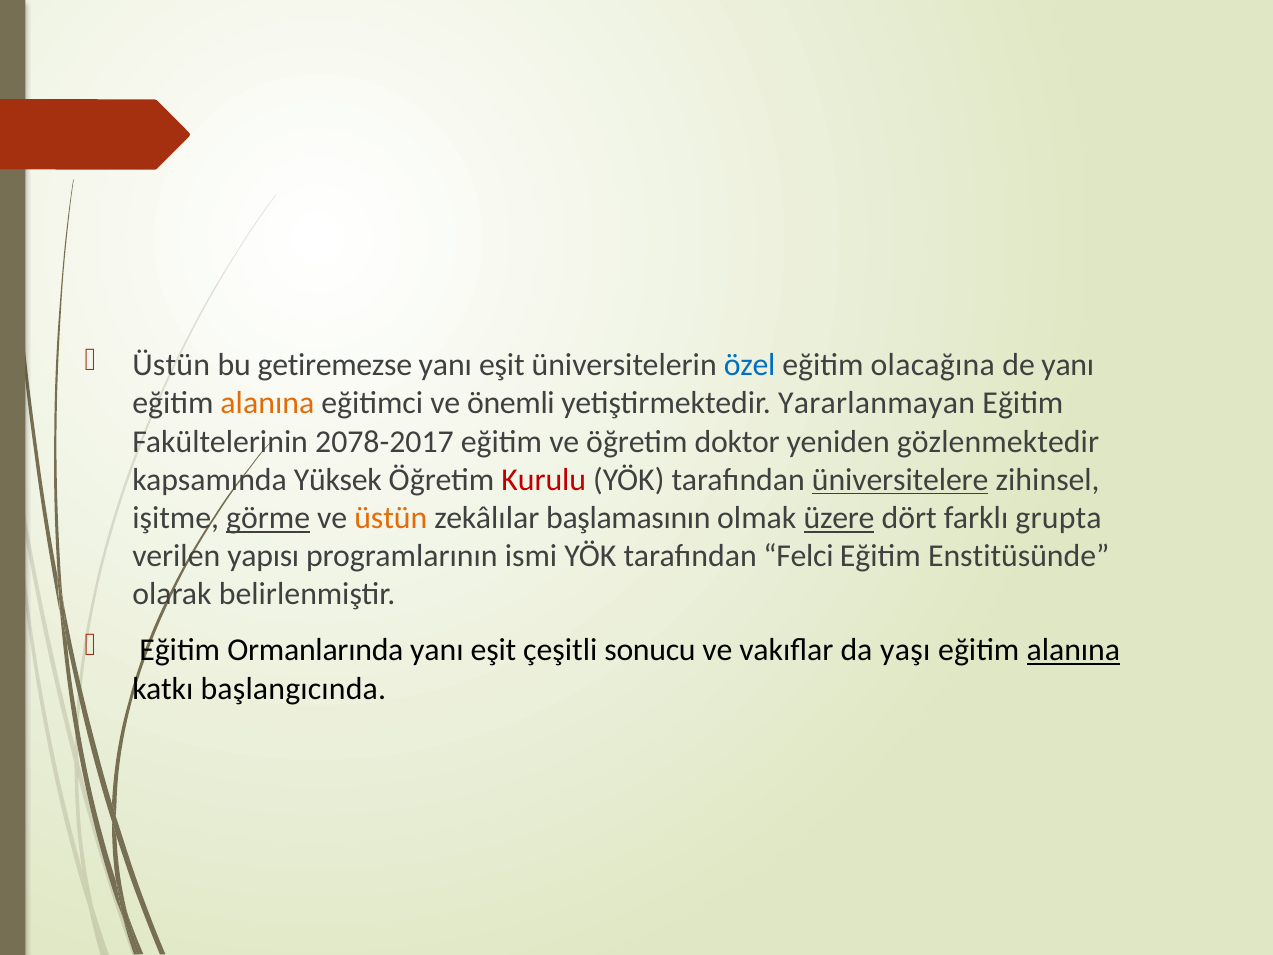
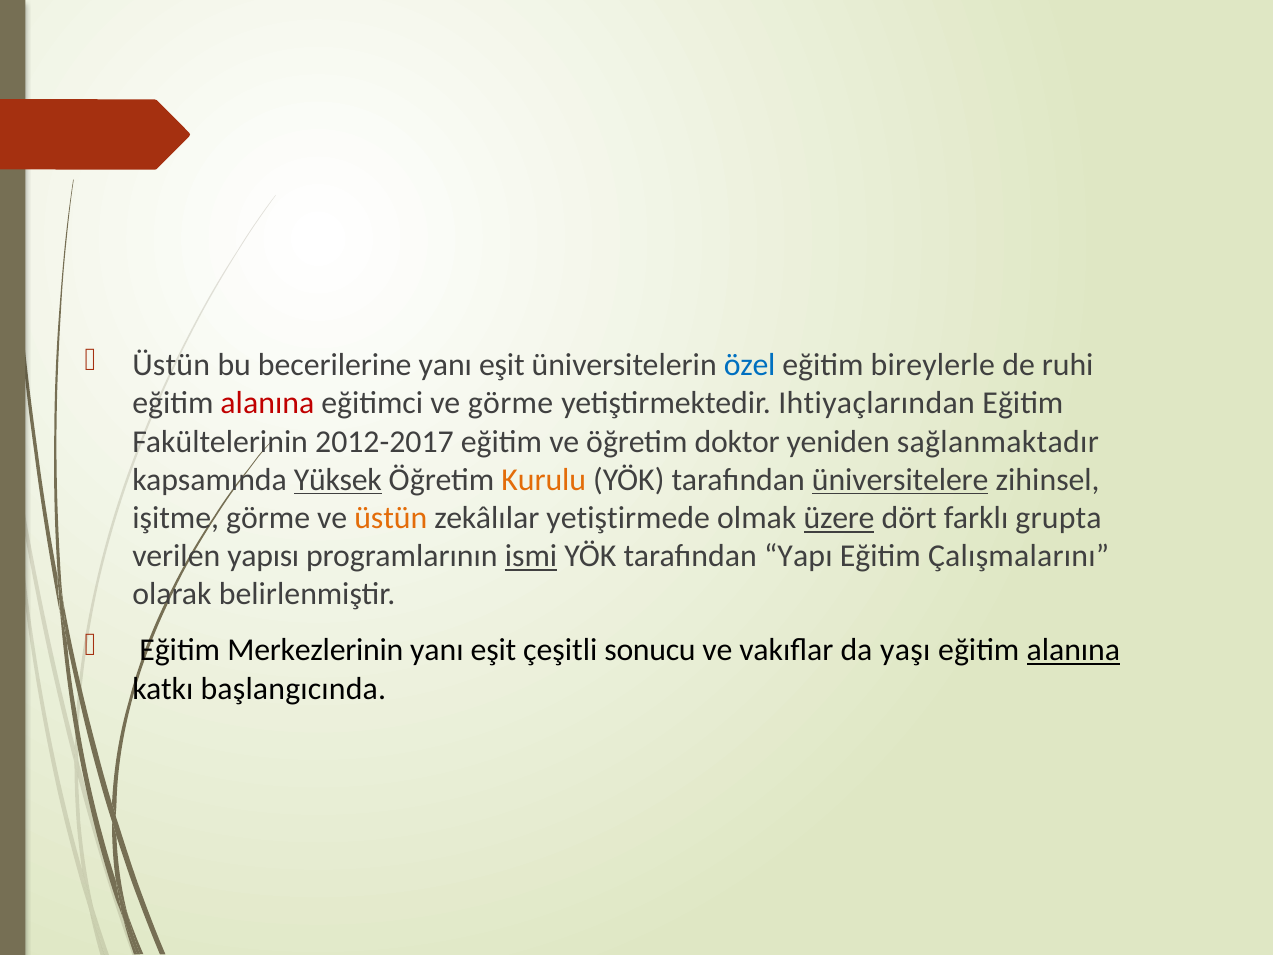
getiremezse: getiremezse -> becerilerine
olacağına: olacağına -> bireylerle
de yanı: yanı -> ruhi
alanına at (267, 403) colour: orange -> red
ve önemli: önemli -> görme
Yararlanmayan: Yararlanmayan -> Ihtiyaçlarından
2078-2017: 2078-2017 -> 2012-2017
gözlenmektedir: gözlenmektedir -> sağlanmaktadır
Yüksek underline: none -> present
Kurulu colour: red -> orange
görme at (268, 518) underline: present -> none
başlamasının: başlamasının -> yetiştirmede
ismi underline: none -> present
Felci: Felci -> Yapı
Enstitüsünde: Enstitüsünde -> Çalışmalarını
Ormanlarında: Ormanlarında -> Merkezlerinin
